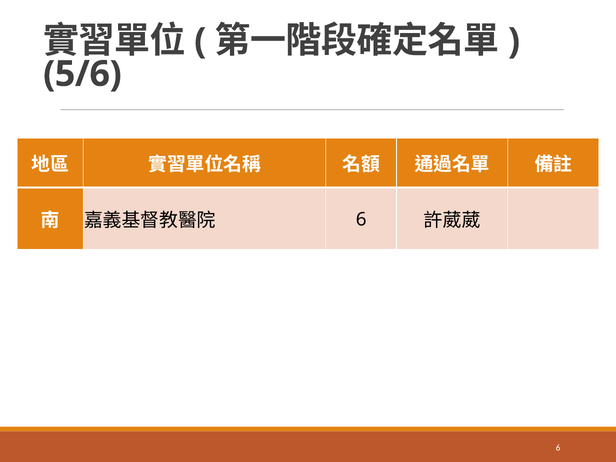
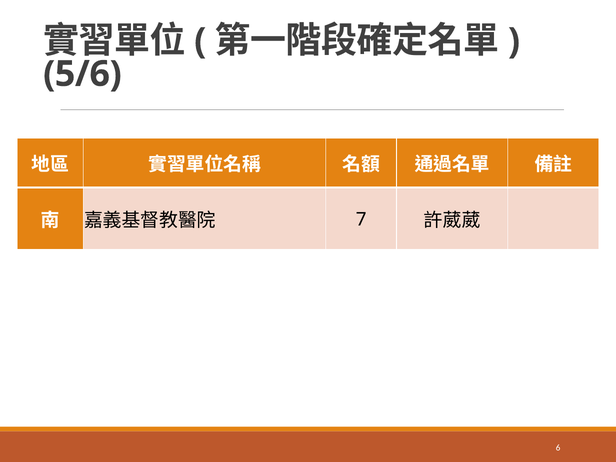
6 at (361, 220): 6 -> 7
